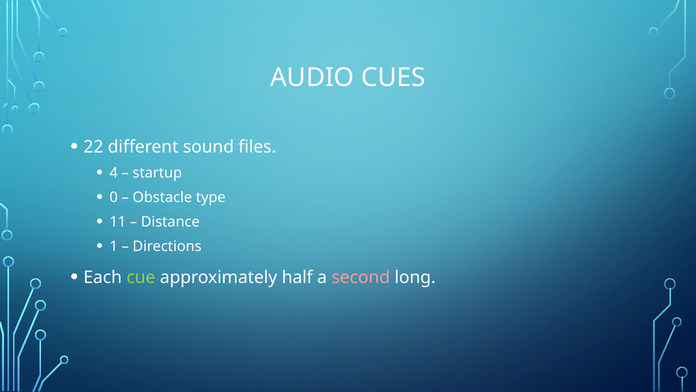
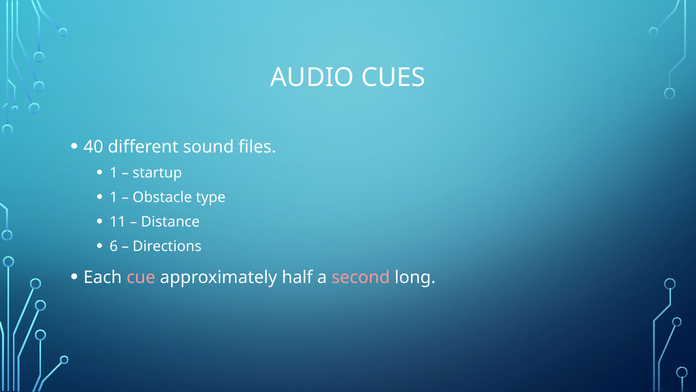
22: 22 -> 40
4 at (114, 173): 4 -> 1
0 at (114, 197): 0 -> 1
1: 1 -> 6
cue colour: light green -> pink
